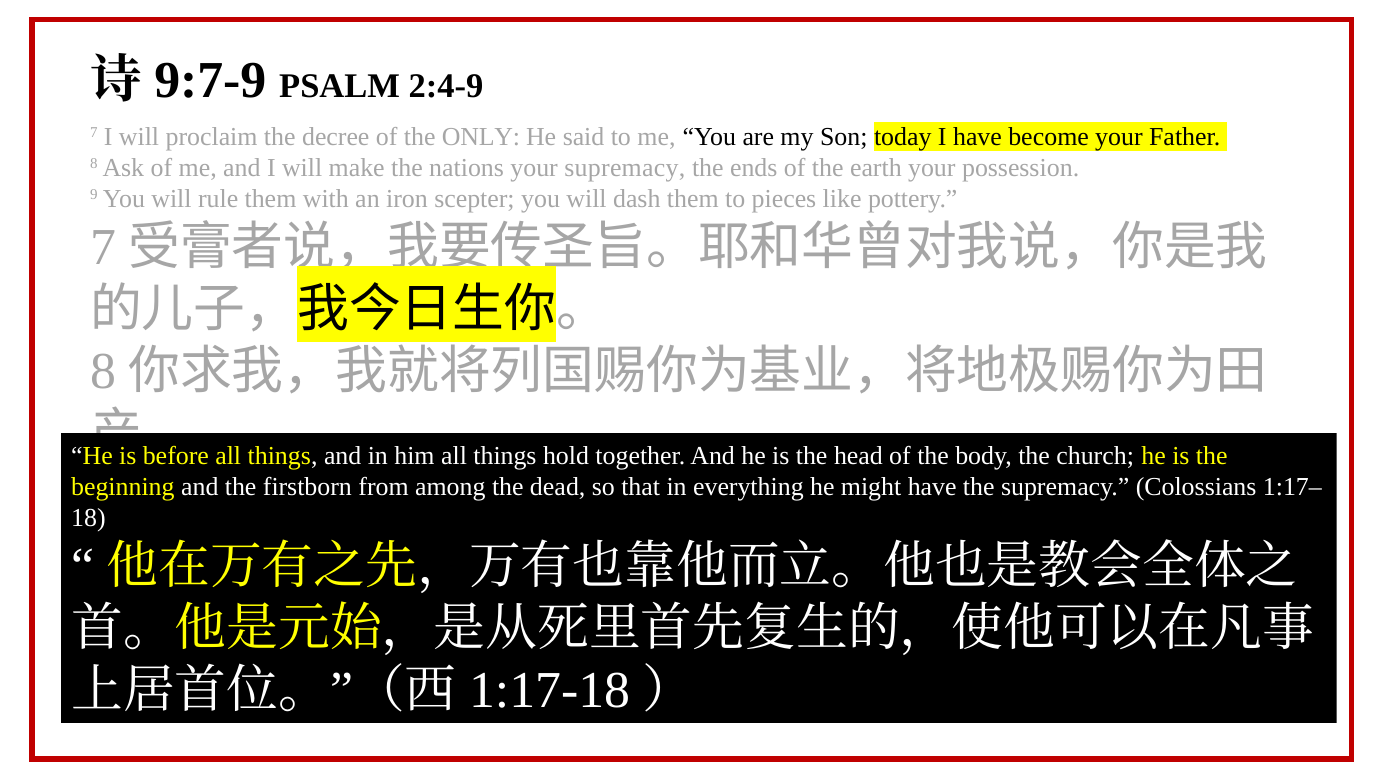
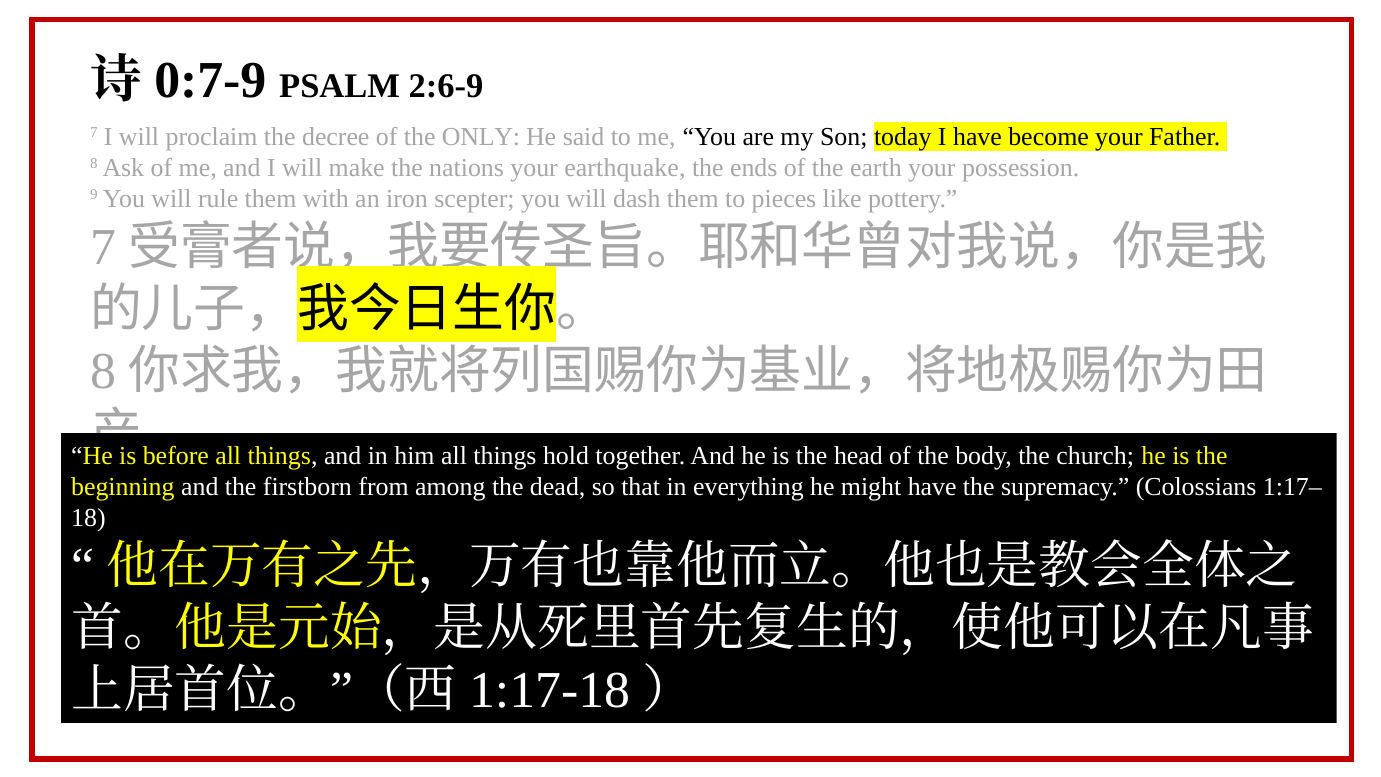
9:7-9: 9:7-9 -> 0:7-9
2:4-9: 2:4-9 -> 2:6-9
your supremacy: supremacy -> earthquake
